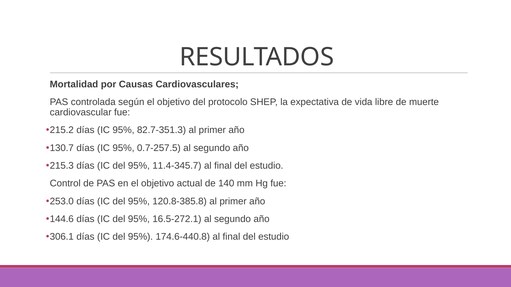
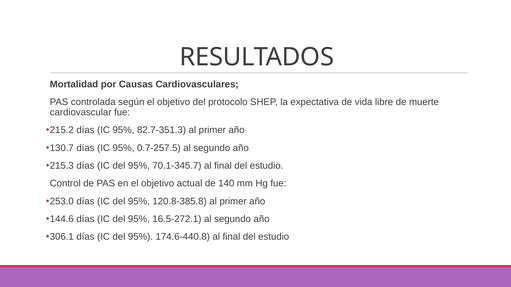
11.4-345.7: 11.4-345.7 -> 70.1-345.7
